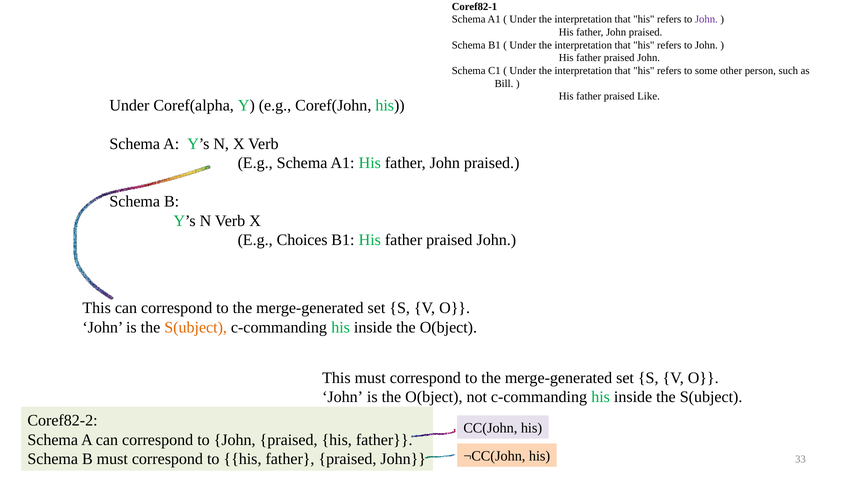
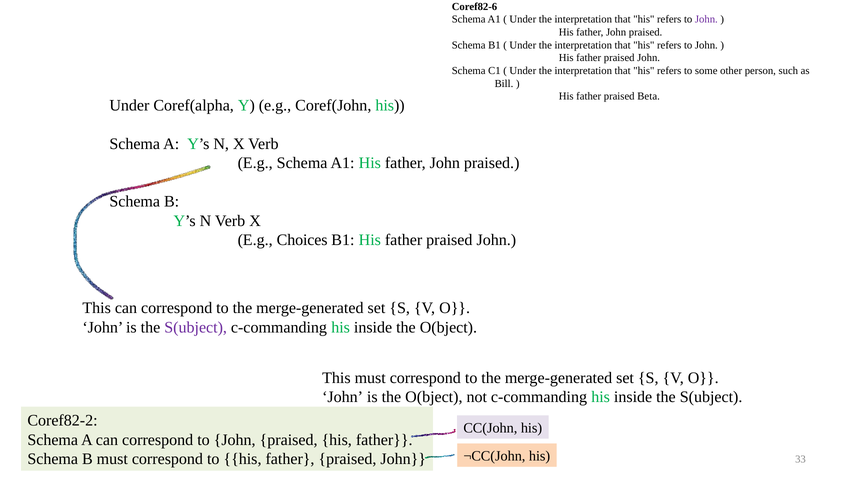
Coref82-1: Coref82-1 -> Coref82-6
Like: Like -> Beta
S(ubject at (196, 327) colour: orange -> purple
